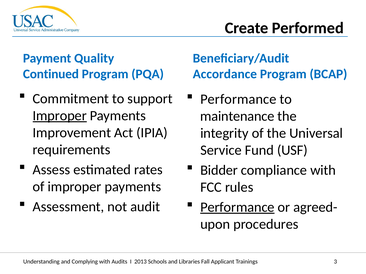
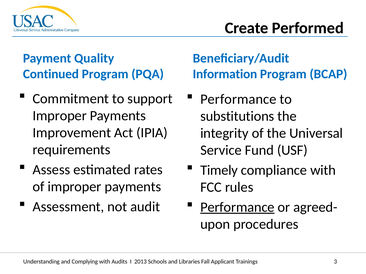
Accordance: Accordance -> Information
Improper at (60, 116) underline: present -> none
maintenance: maintenance -> substitutions
Bidder: Bidder -> Timely
